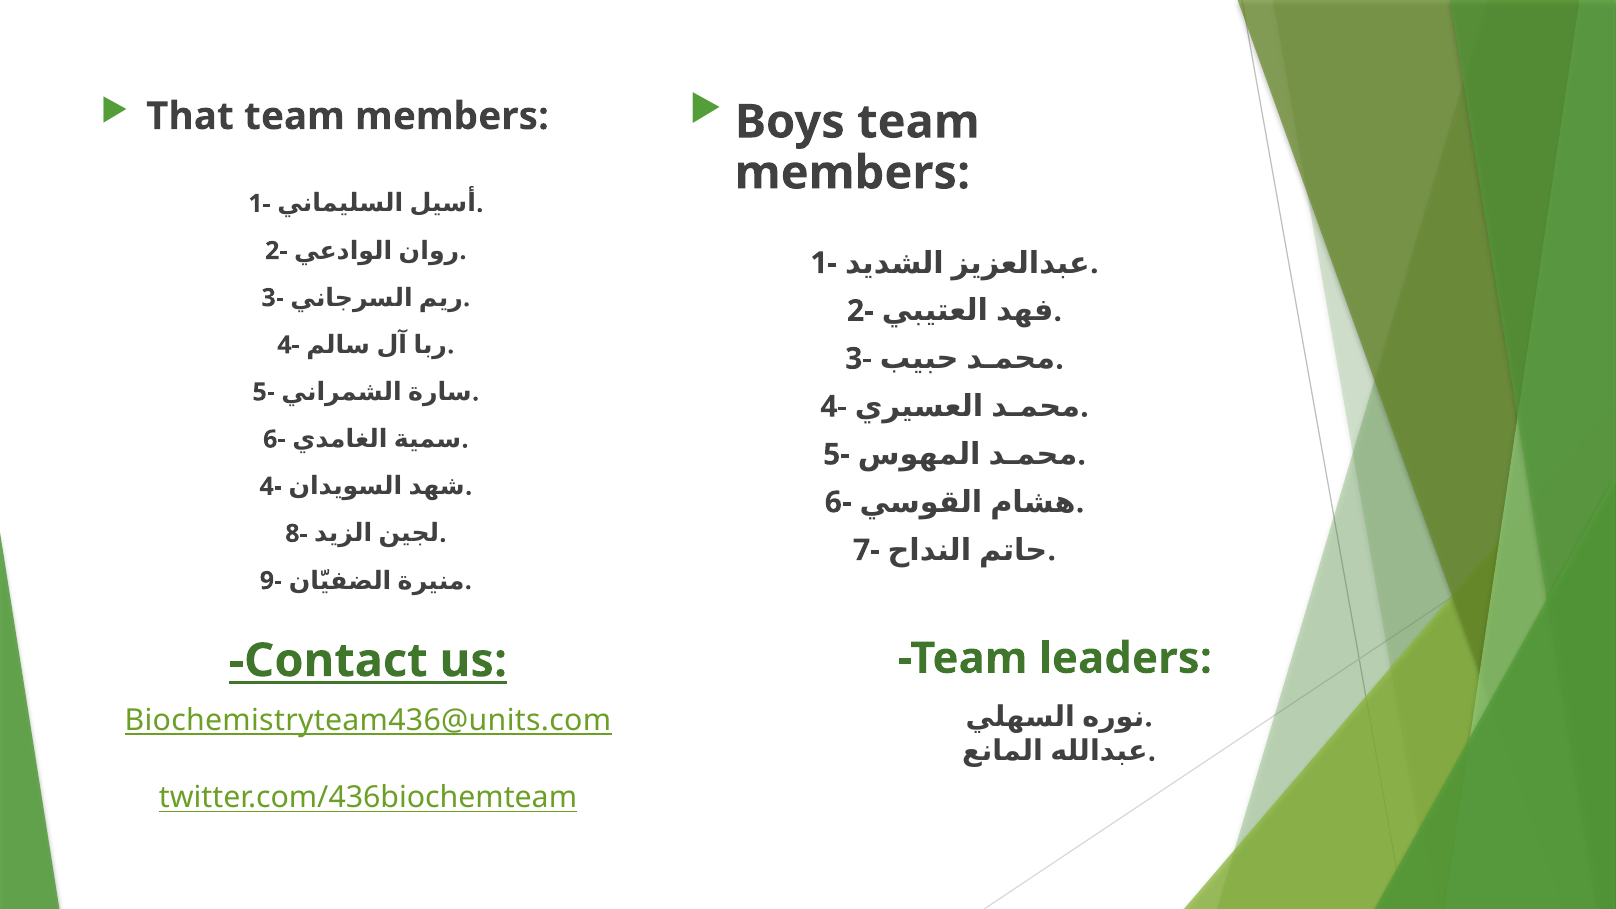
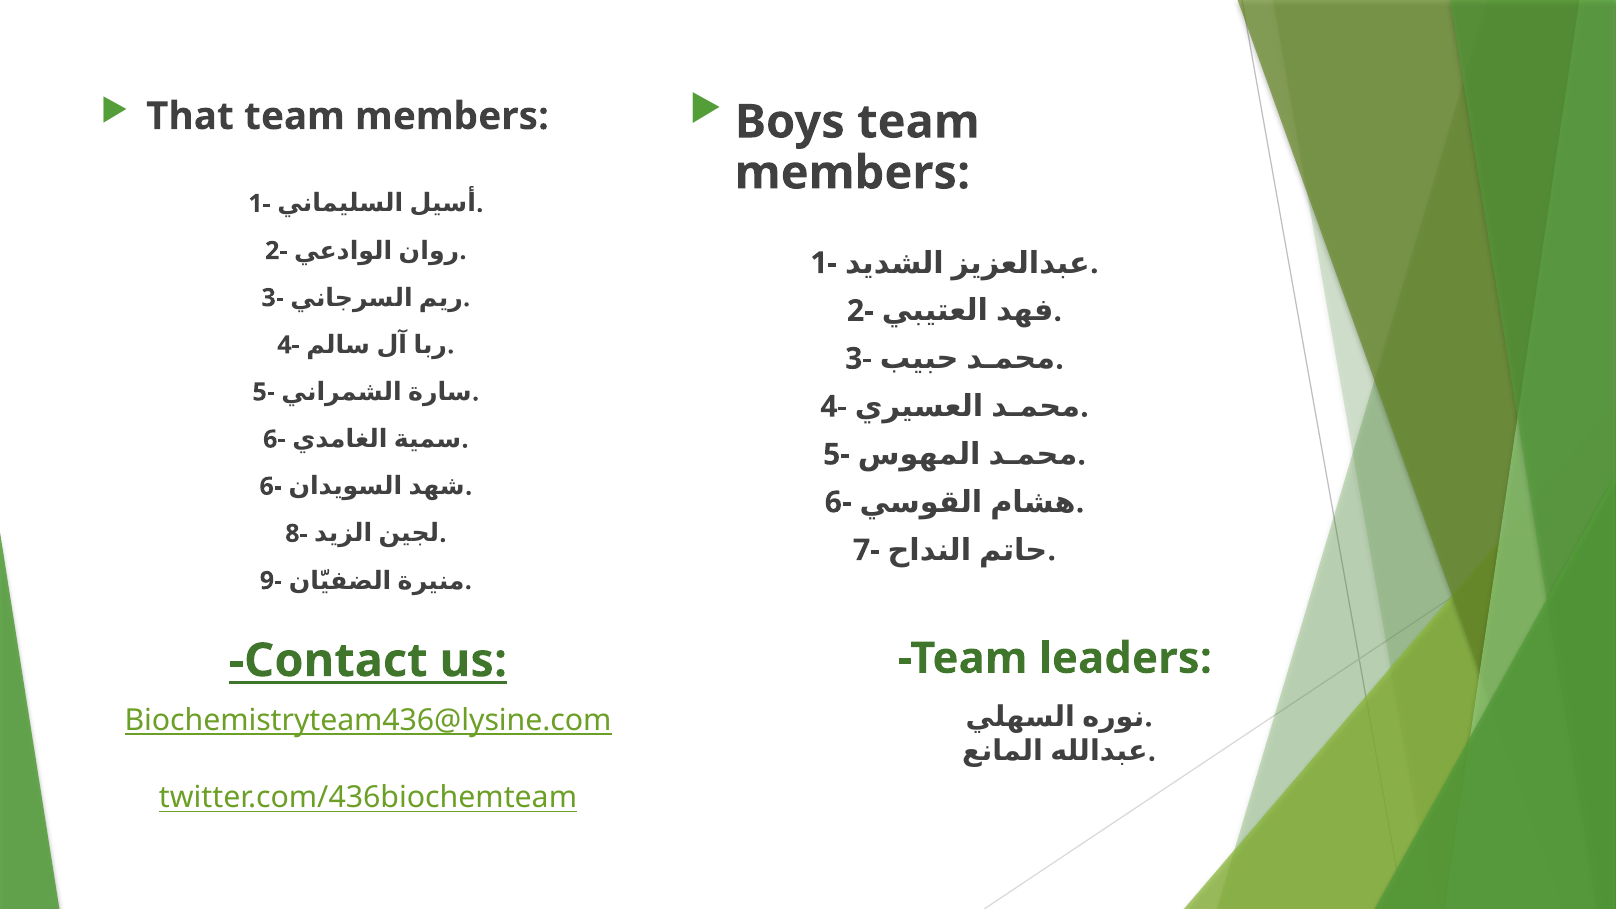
4- at (271, 486): 4- -> 6-
Biochemistryteam436@units.com: Biochemistryteam436@units.com -> Biochemistryteam436@lysine.com
